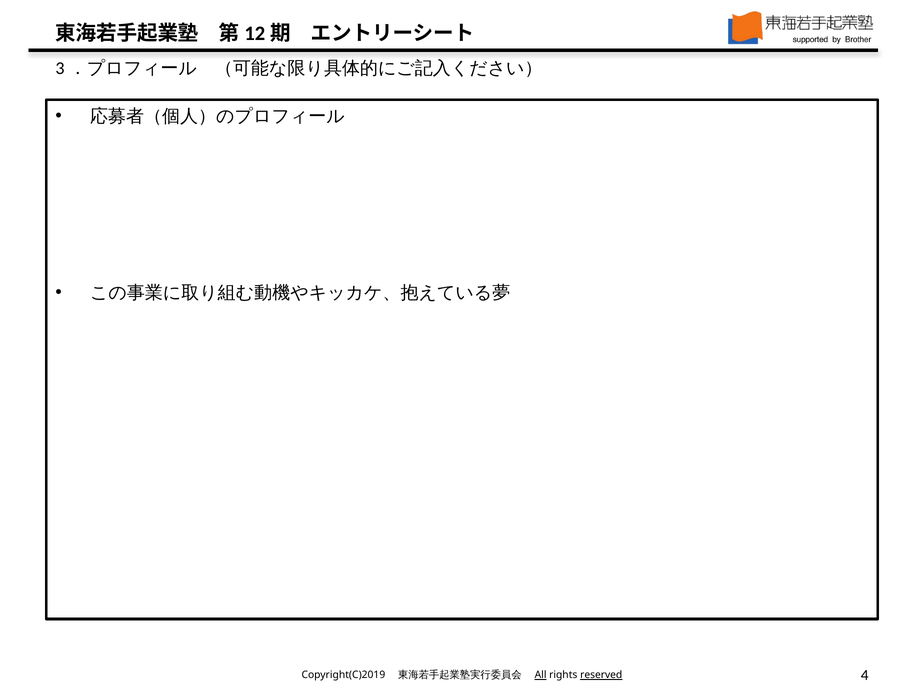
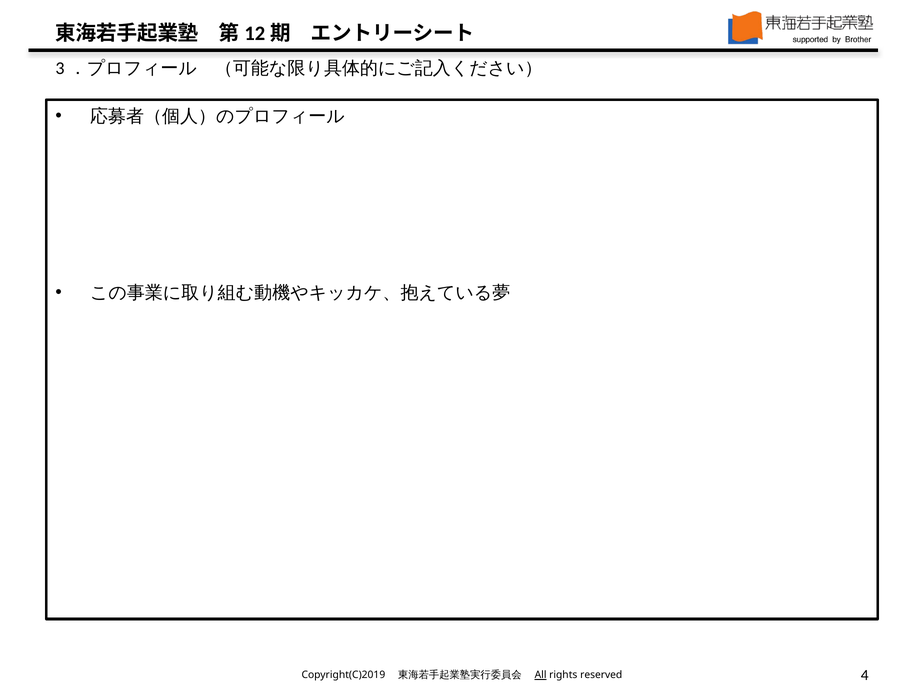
reserved underline: present -> none
